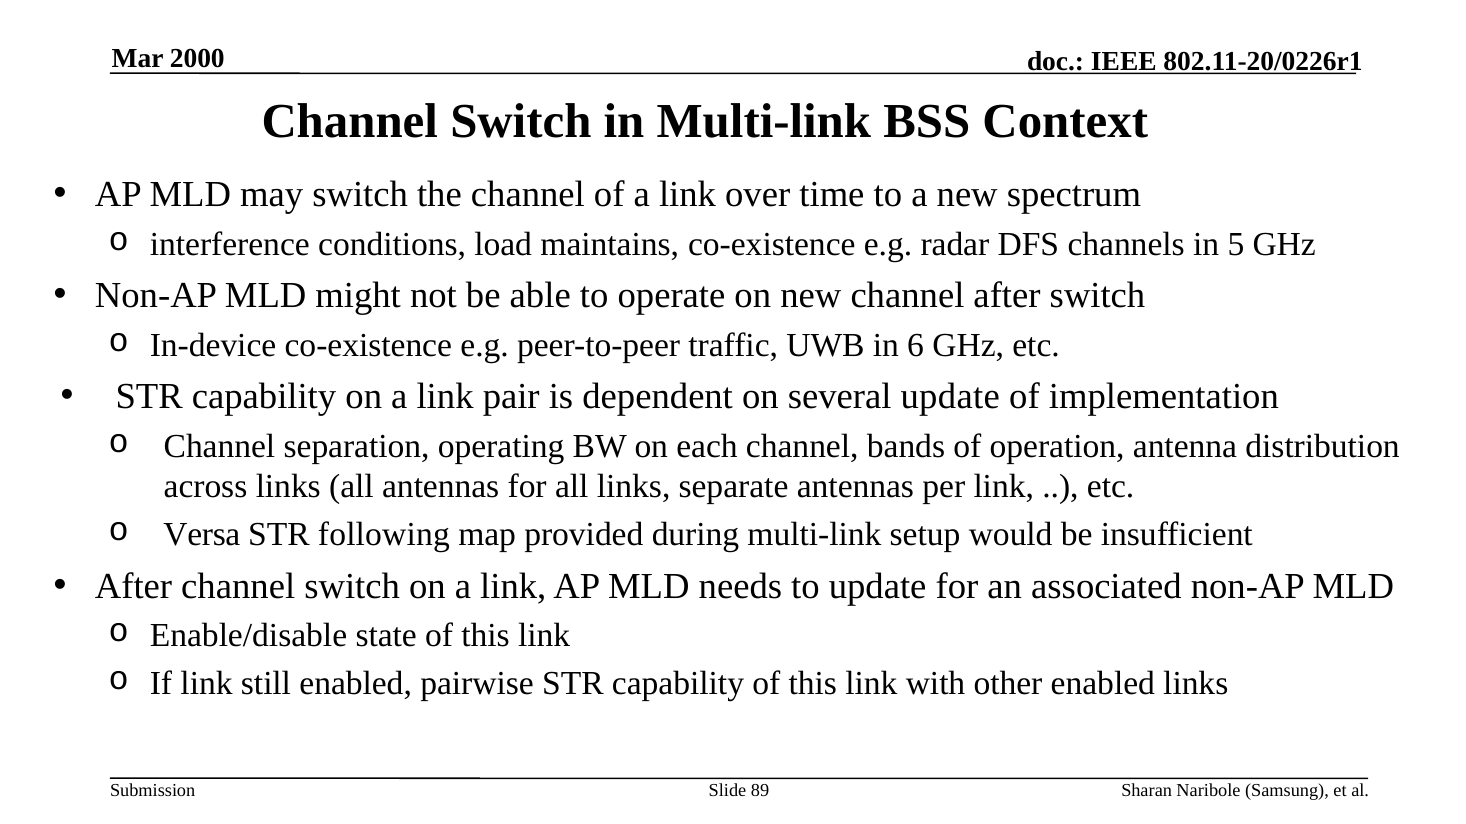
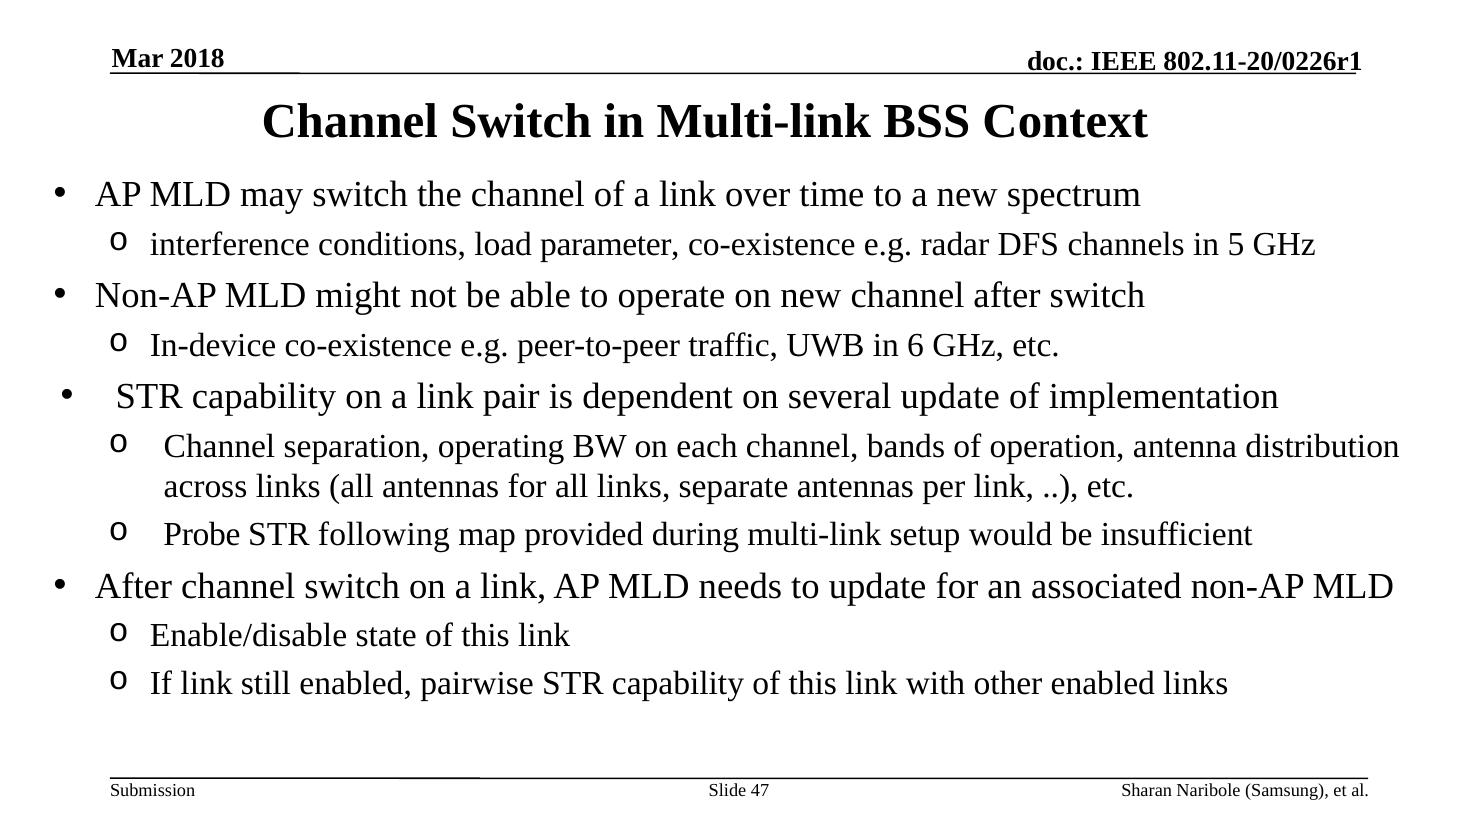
2000: 2000 -> 2018
maintains: maintains -> parameter
Versa: Versa -> Probe
89: 89 -> 47
